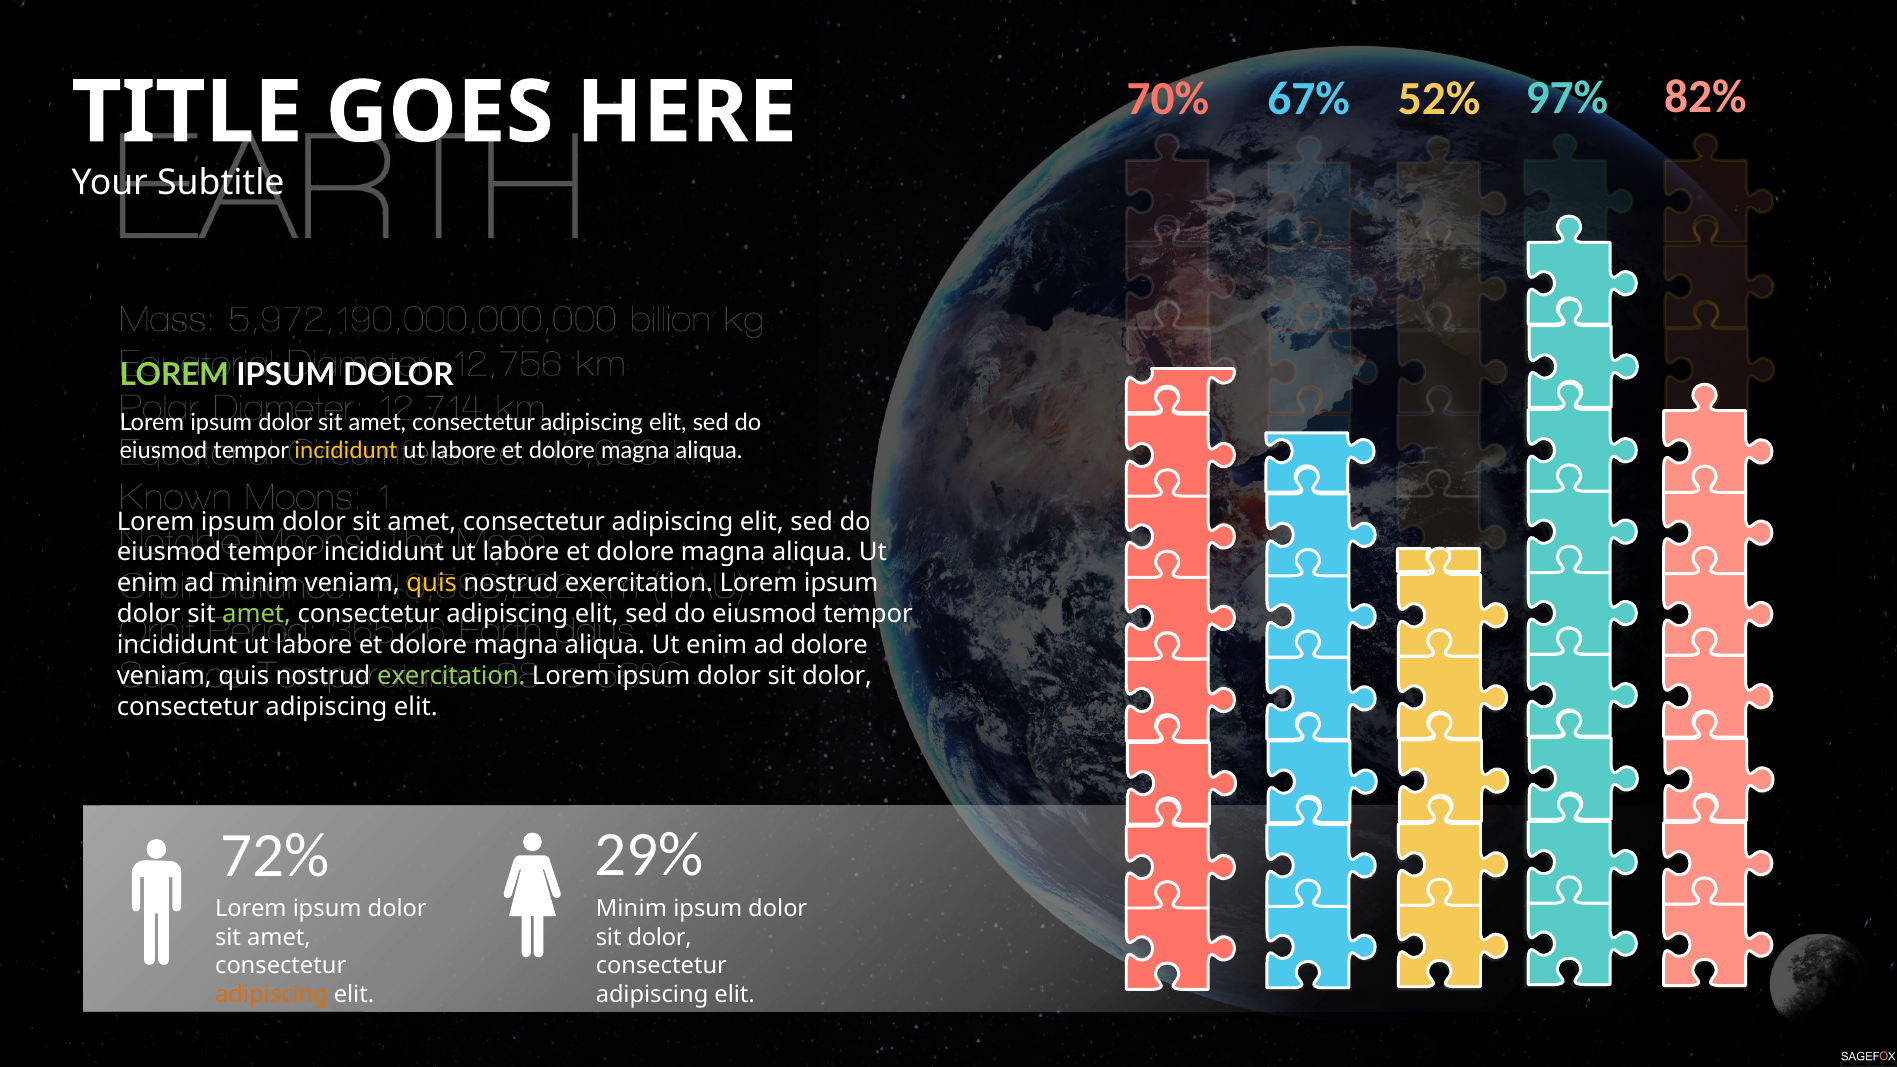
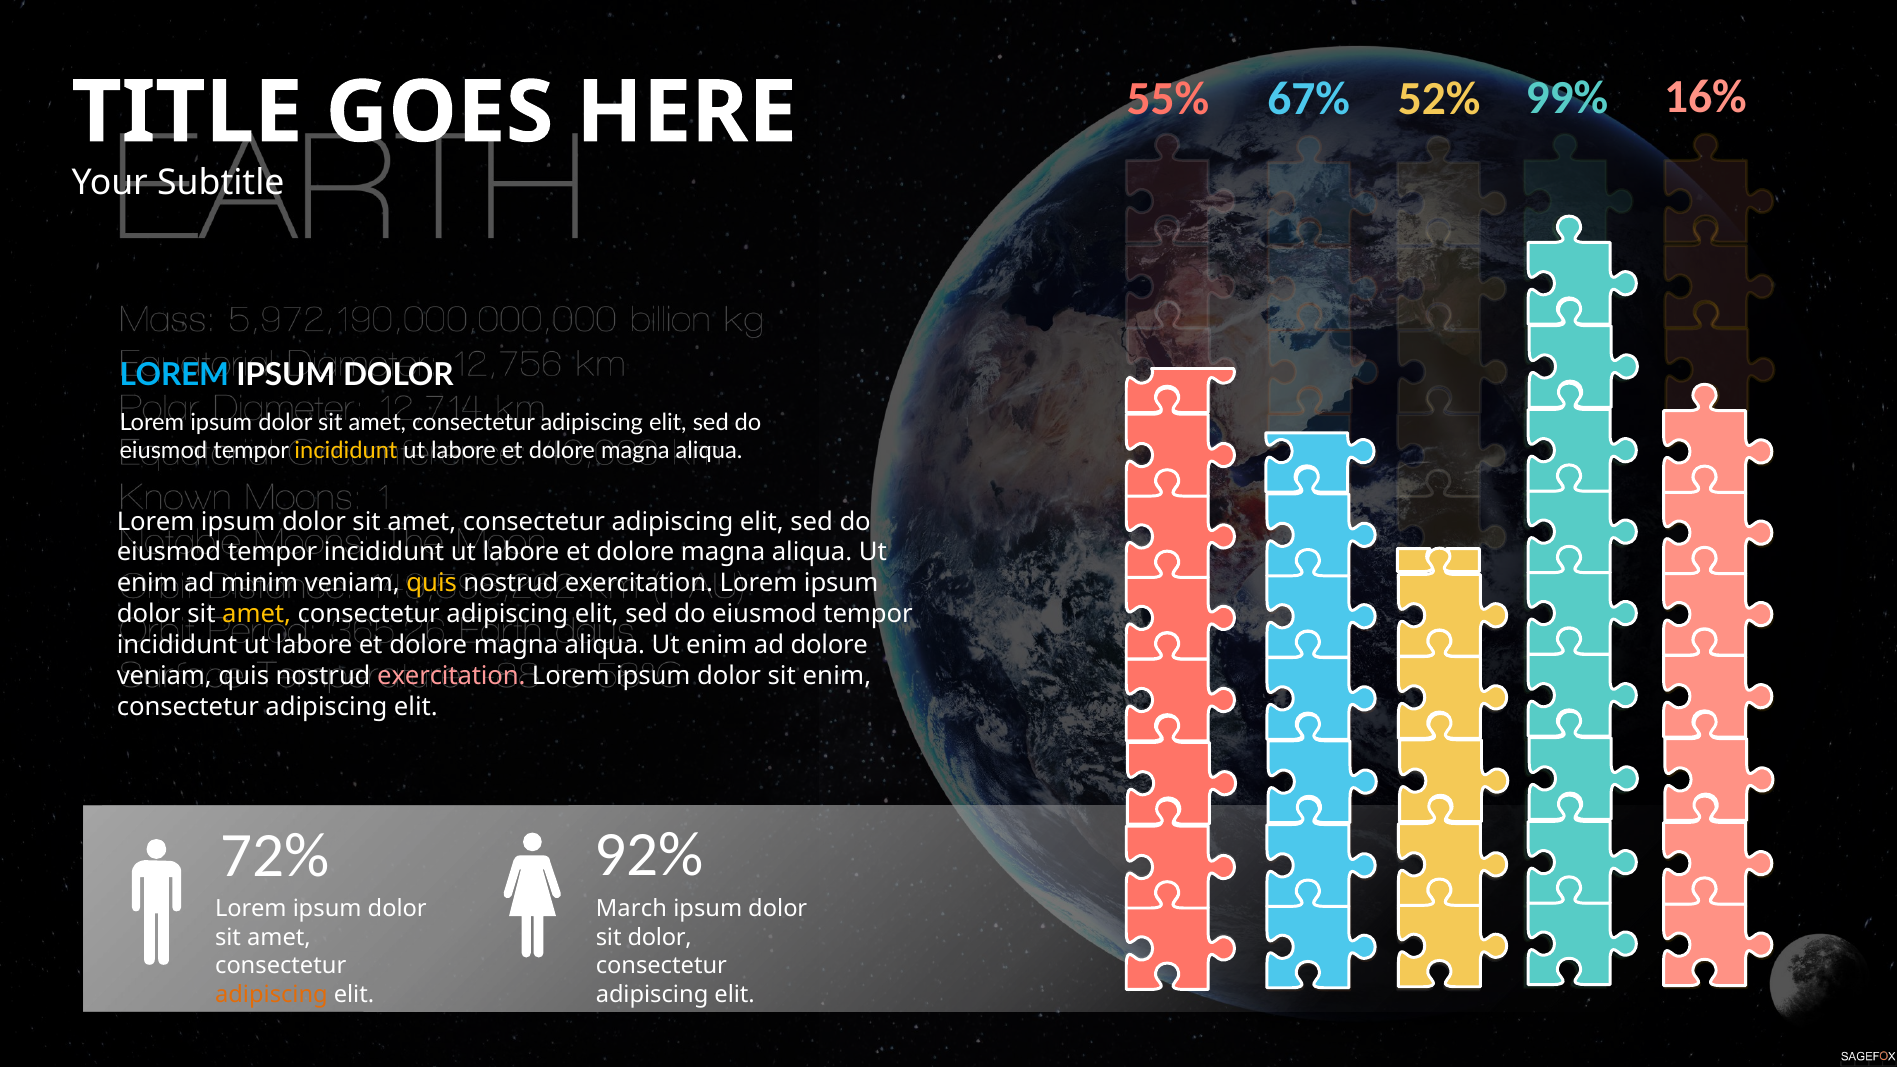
82%: 82% -> 16%
70%: 70% -> 55%
97%: 97% -> 99%
LOREM at (174, 376) colour: light green -> light blue
amet at (257, 614) colour: light green -> yellow
exercitation at (451, 676) colour: light green -> pink
dolor at (837, 676): dolor -> enim
29%: 29% -> 92%
Minim at (631, 909): Minim -> March
